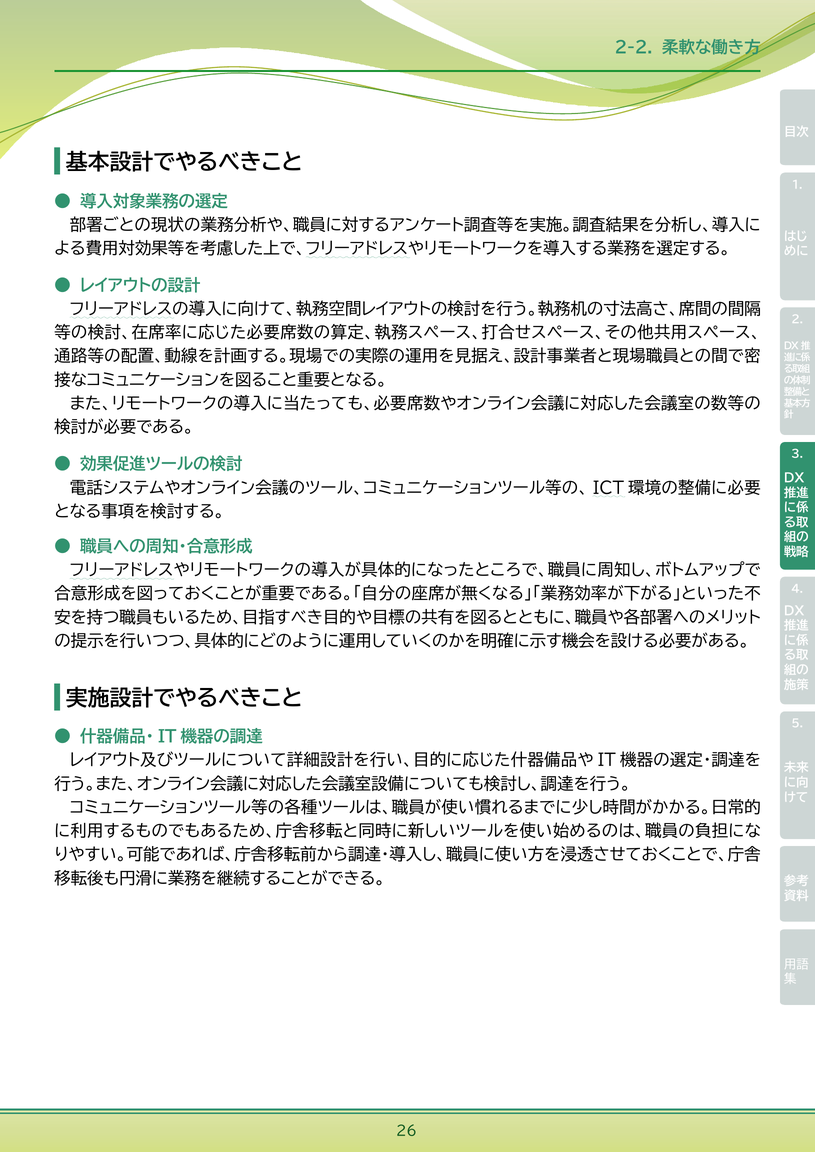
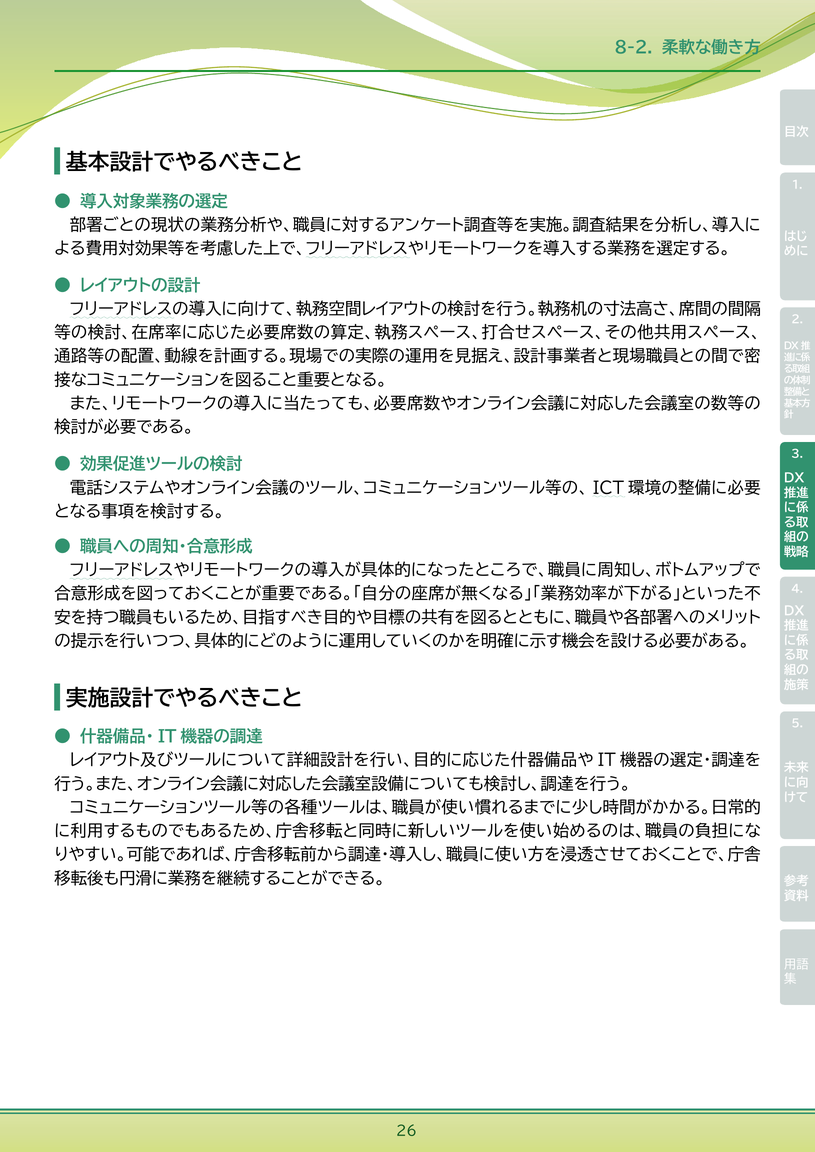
2-2: 2-2 -> 8-2
